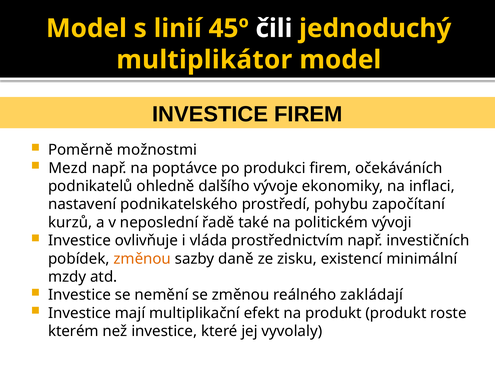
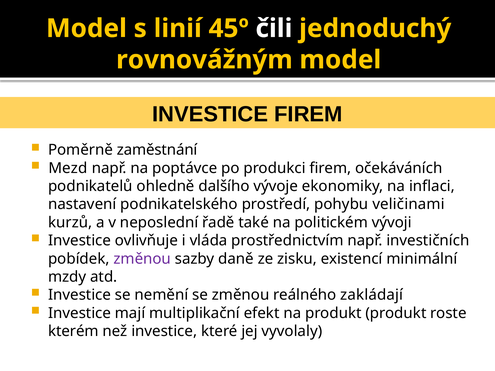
multiplikátor: multiplikátor -> rovnovážným
možnostmi: možnostmi -> zaměstnání
započítaní: započítaní -> veličinami
změnou at (142, 259) colour: orange -> purple
